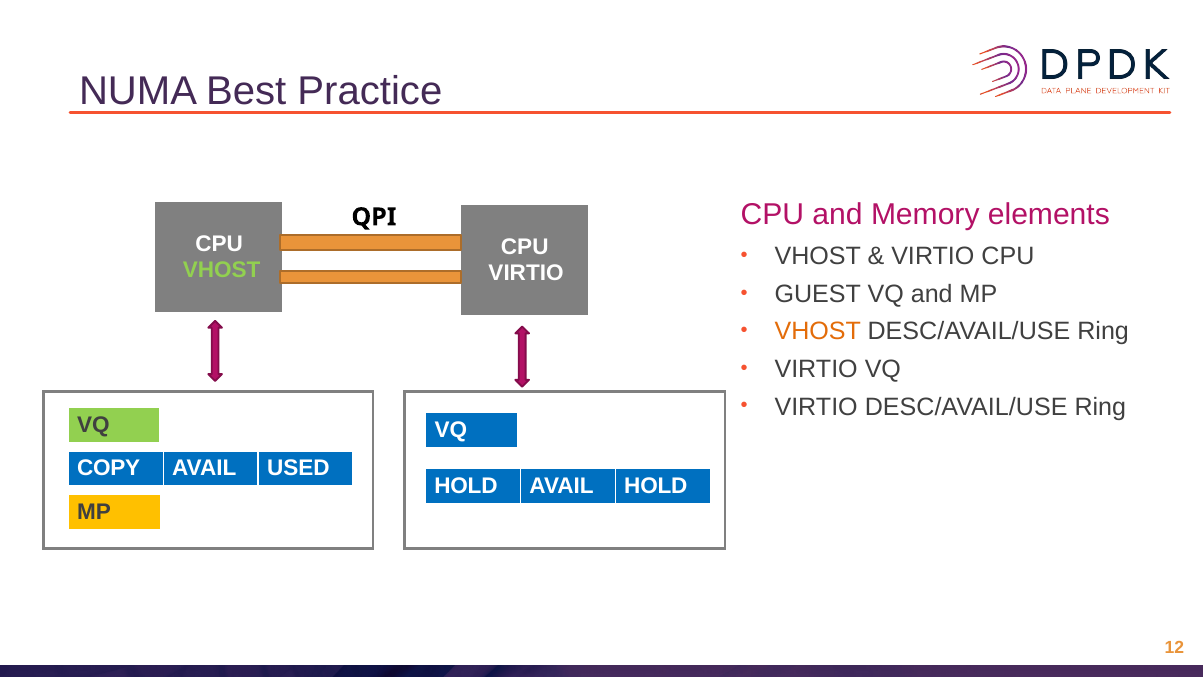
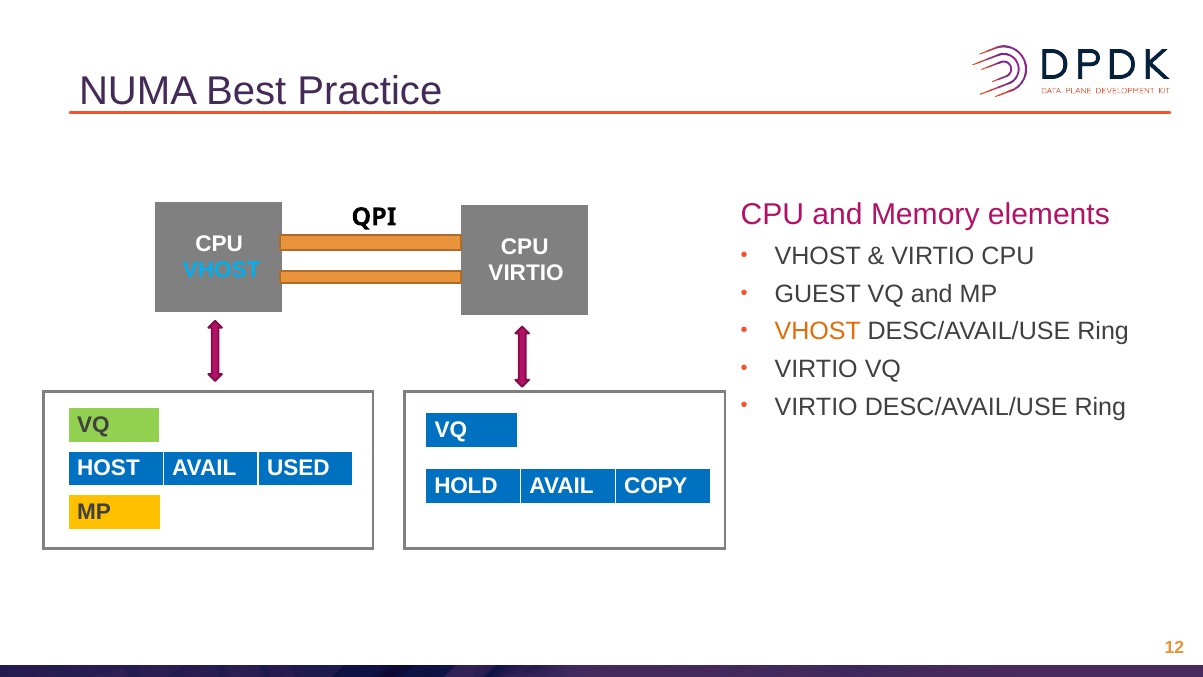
VHOST at (222, 269) colour: light green -> light blue
COPY: COPY -> HOST
AVAIL HOLD: HOLD -> COPY
